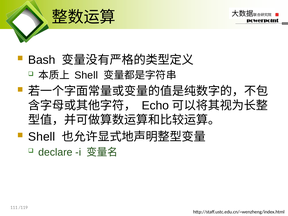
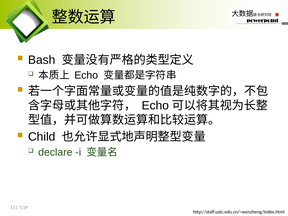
Shell at (86, 75): Shell -> Echo
Shell at (42, 137): Shell -> Child
